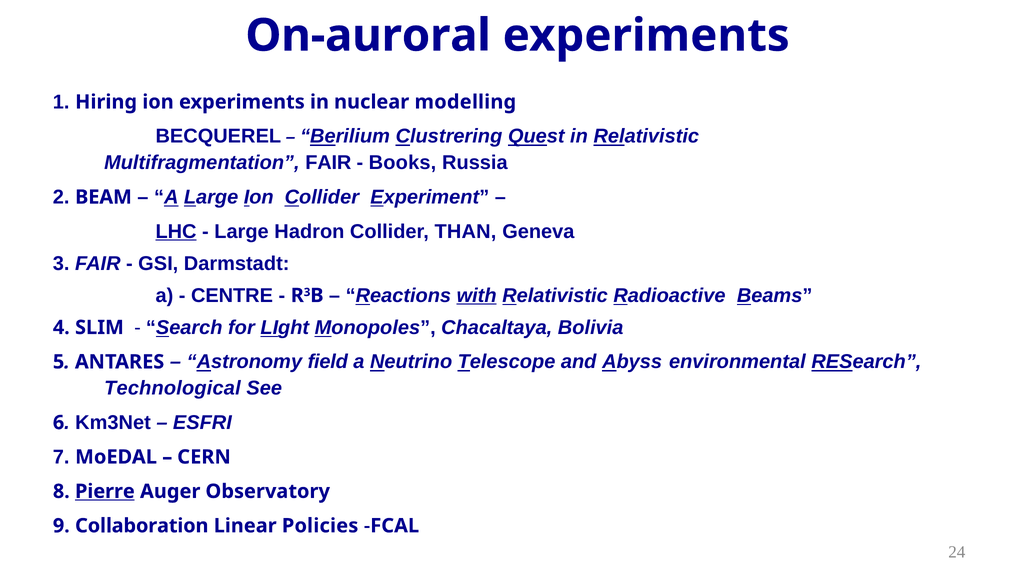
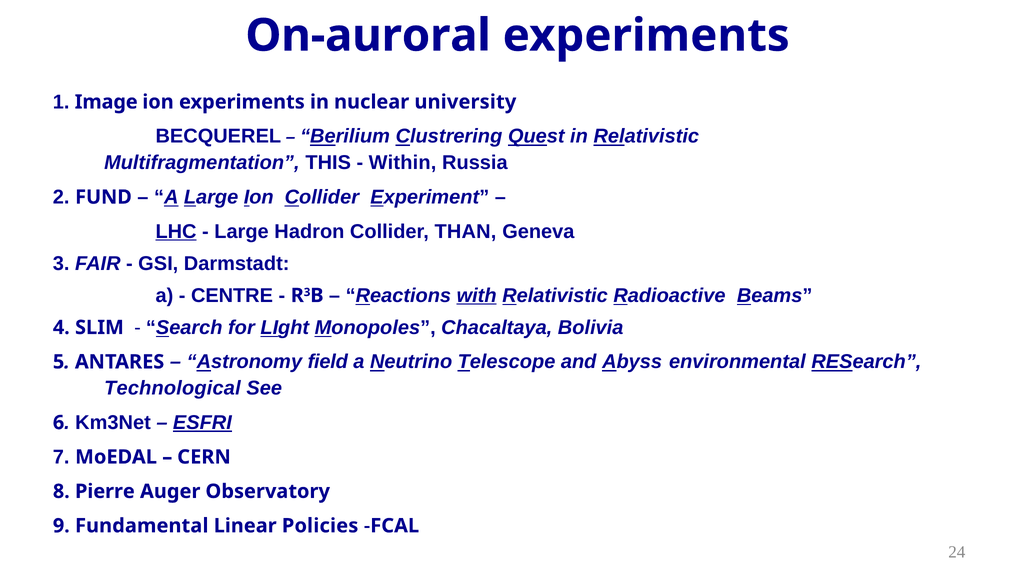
Hiring: Hiring -> Image
modelling: modelling -> university
Multifragmentation FAIR: FAIR -> THIS
Books: Books -> Within
BEAM: BEAM -> FUND
ESFRI underline: none -> present
Pierre underline: present -> none
Collaboration: Collaboration -> Fundamental
